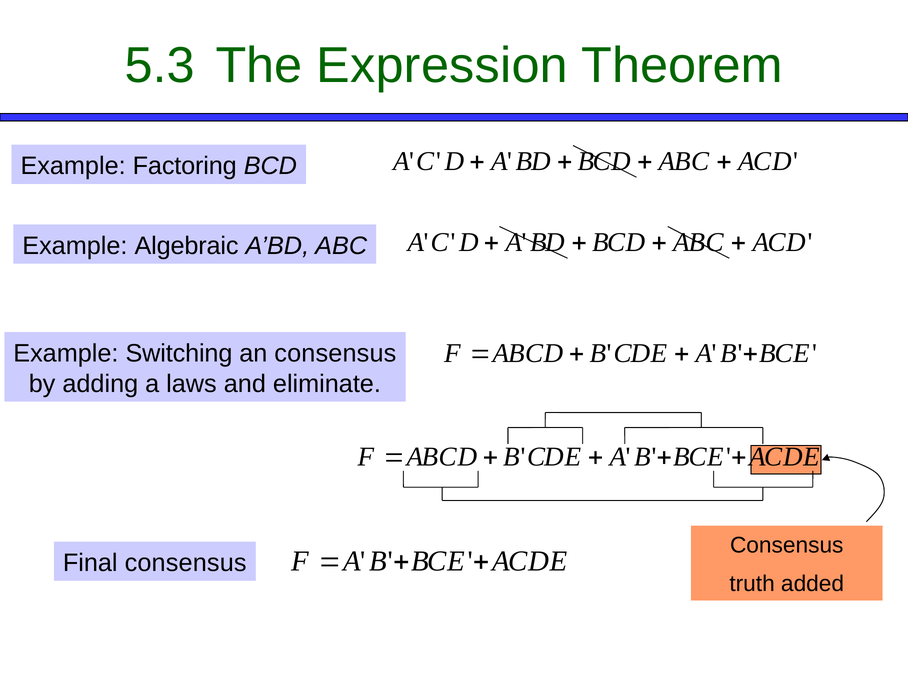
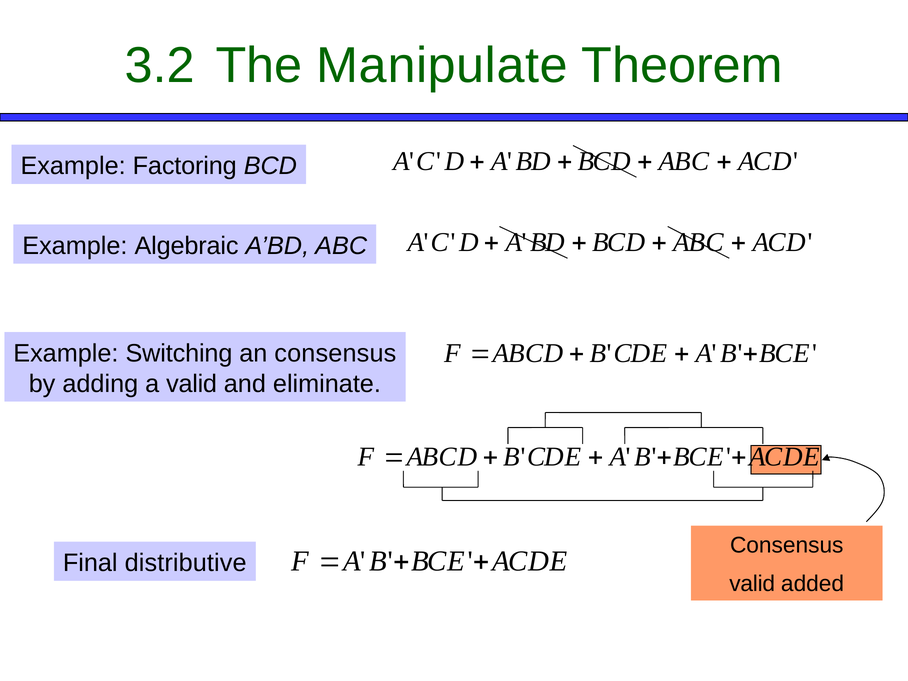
5.3: 5.3 -> 3.2
Expression: Expression -> Manipulate
a laws: laws -> valid
Final consensus: consensus -> distributive
truth at (752, 584): truth -> valid
